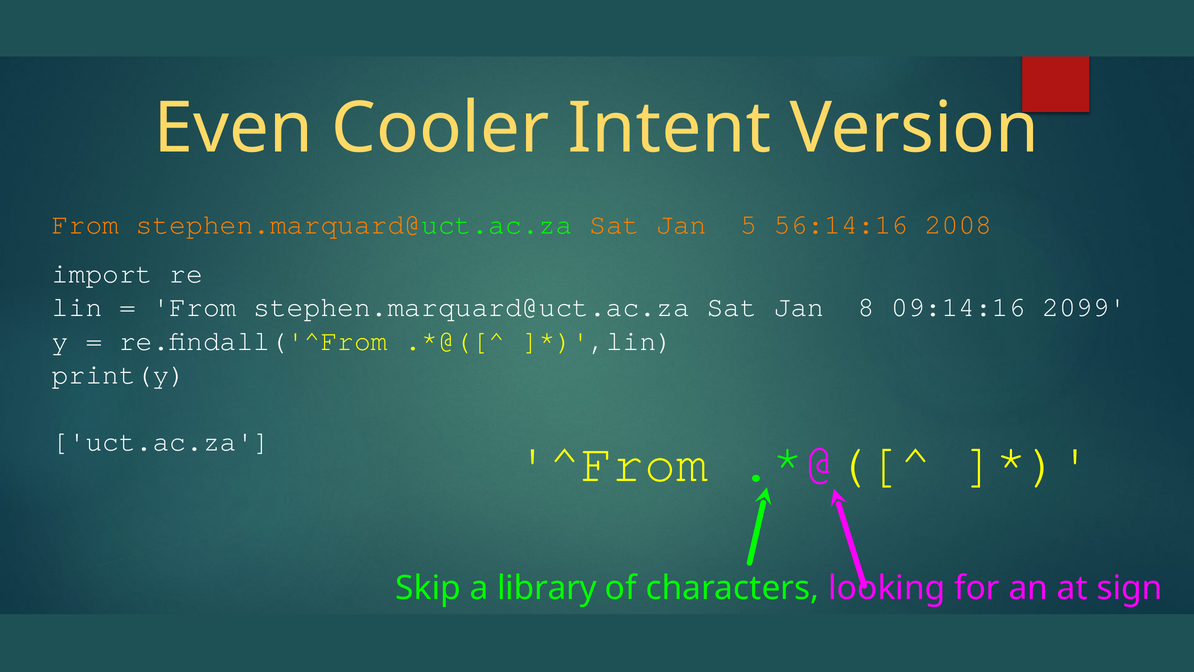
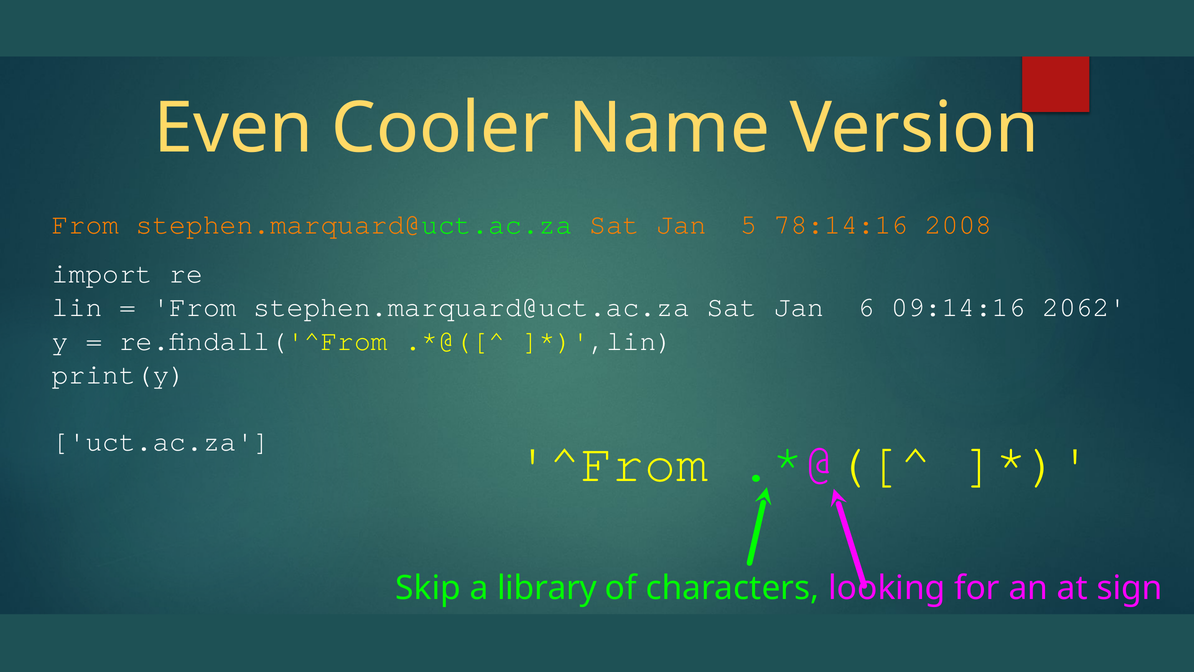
Intent: Intent -> Name
56:14:16: 56:14:16 -> 78:14:16
8: 8 -> 6
2099: 2099 -> 2062
